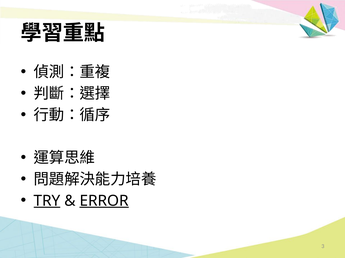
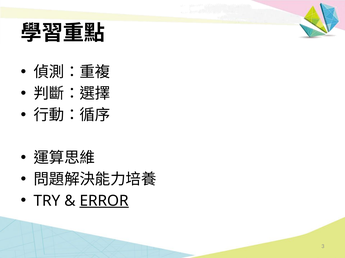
TRY underline: present -> none
